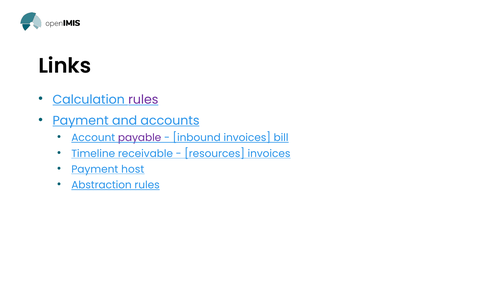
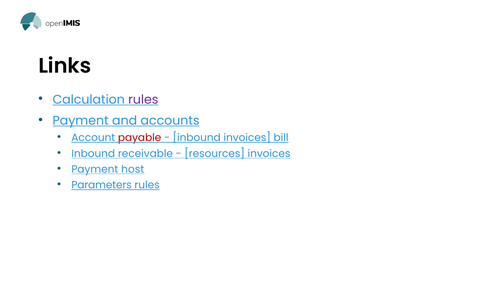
payable colour: purple -> red
Timeline at (93, 154): Timeline -> Inbound
Abstraction: Abstraction -> Parameters
